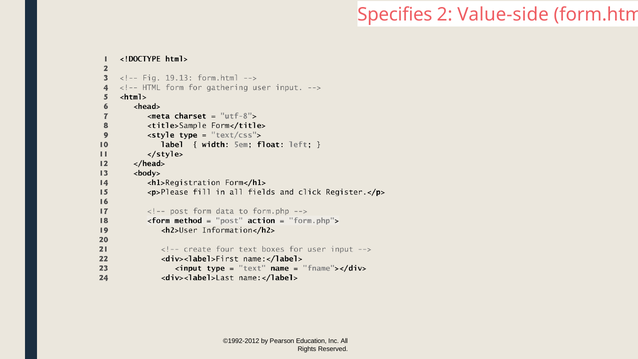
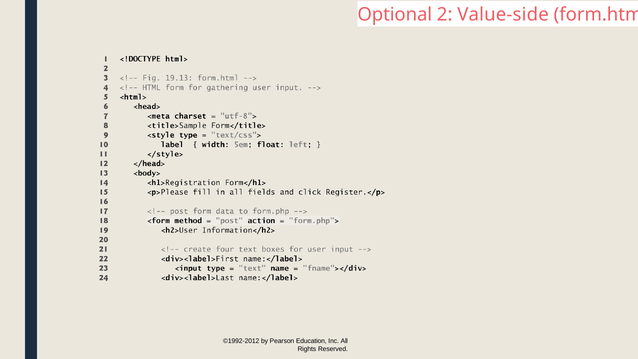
Specifies: Specifies -> Optional
